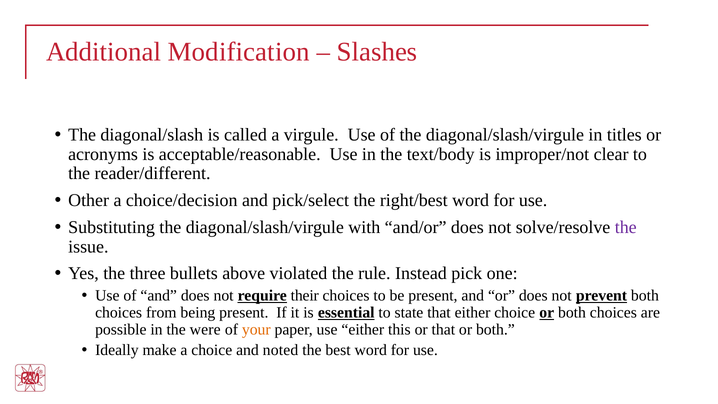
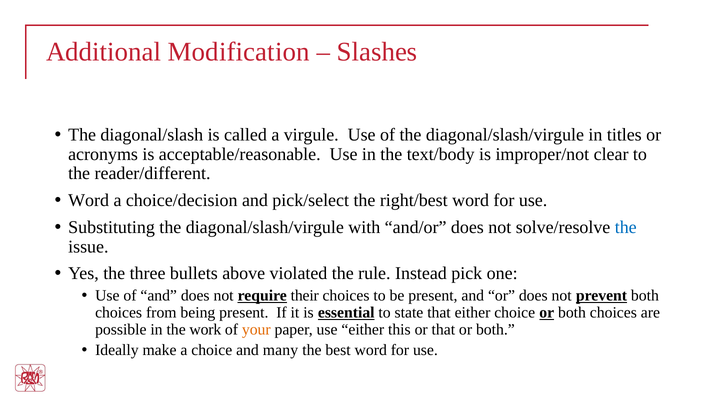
Other at (89, 200): Other -> Word
the at (626, 227) colour: purple -> blue
were: were -> work
noted: noted -> many
